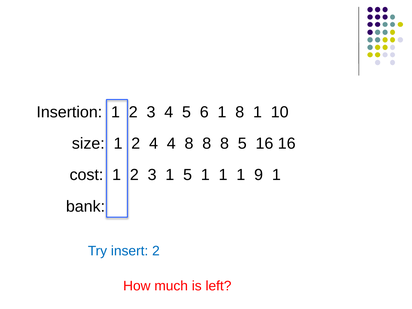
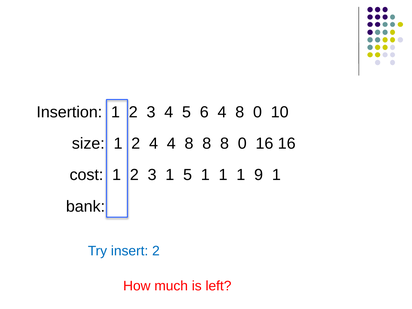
6 1: 1 -> 4
1 at (258, 112): 1 -> 0
8 8 5: 5 -> 0
